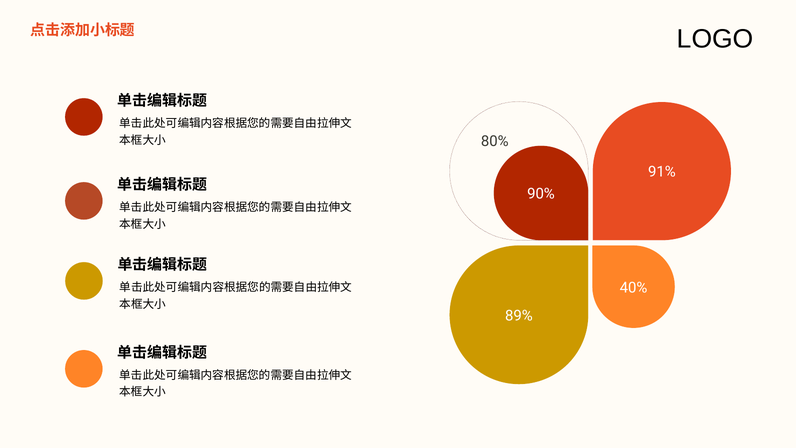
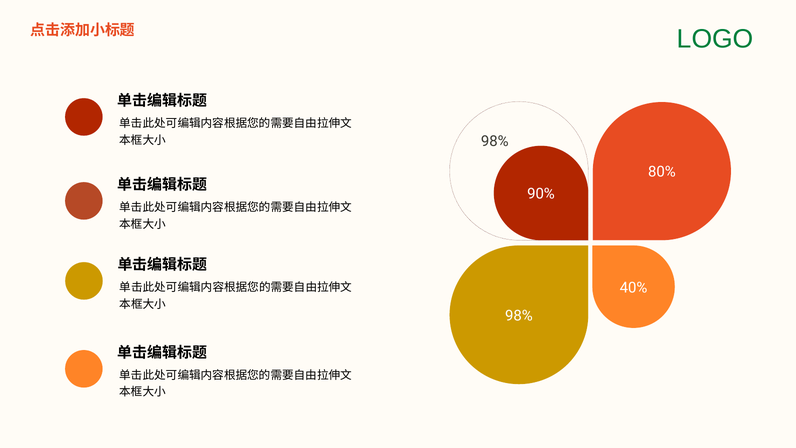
LOGO colour: black -> green
80% at (495, 141): 80% -> 98%
91%: 91% -> 80%
89% at (519, 316): 89% -> 98%
